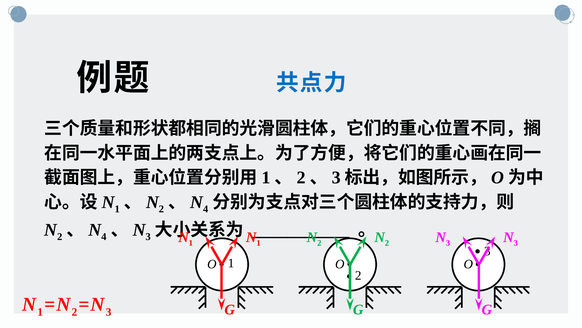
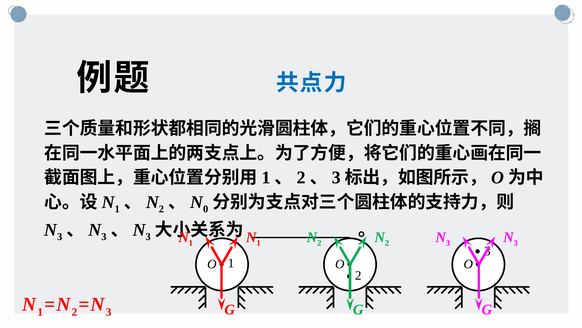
4 at (206, 209): 4 -> 0
2 at (60, 236): 2 -> 3
4 at (104, 236): 4 -> 3
